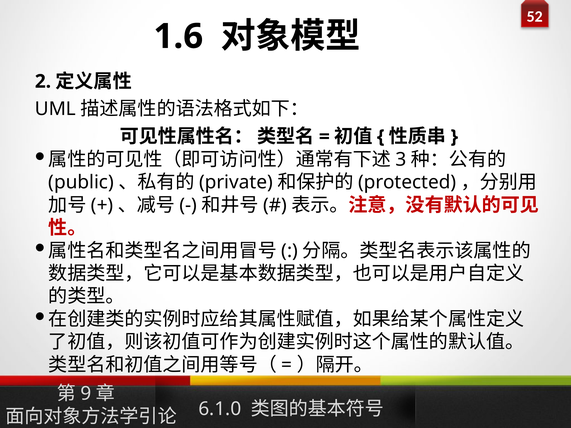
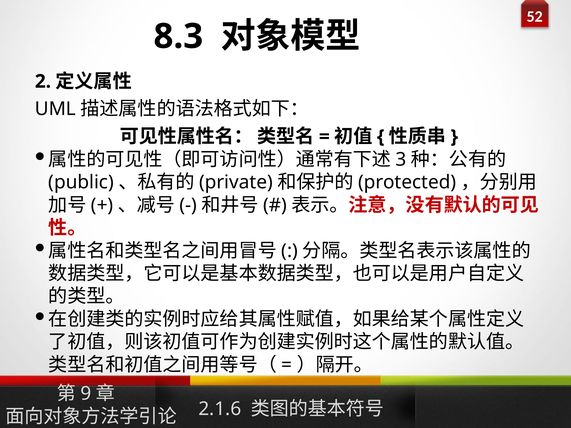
1.6: 1.6 -> 8.3
6.1.0: 6.1.0 -> 2.1.6
